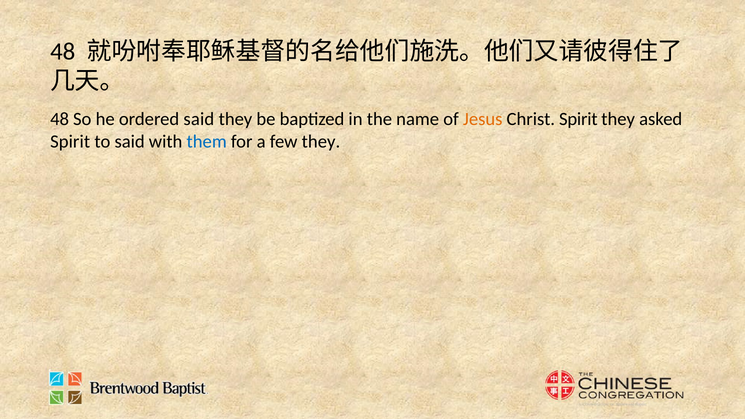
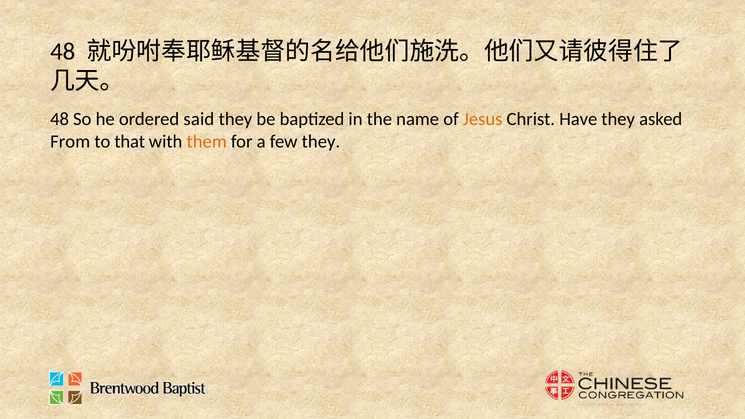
Christ Spirit: Spirit -> Have
Spirit at (70, 142): Spirit -> From
to said: said -> that
them colour: blue -> orange
